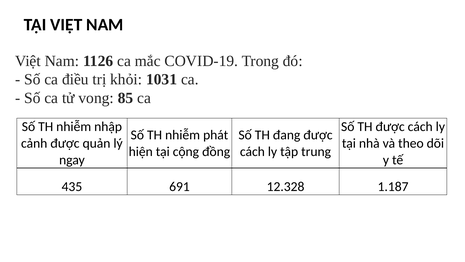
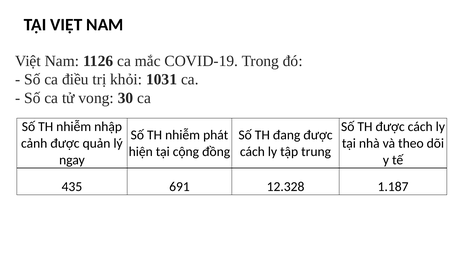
85: 85 -> 30
